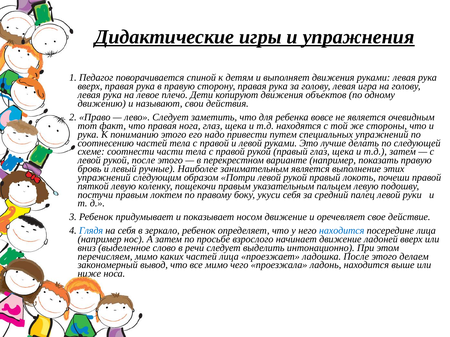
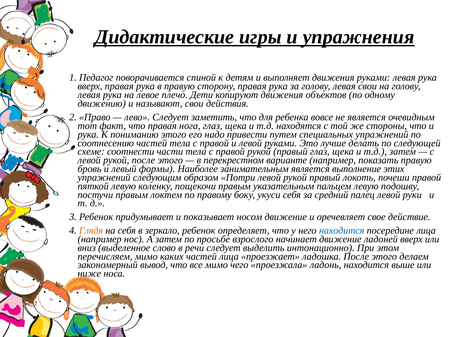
левая игра: игра -> свои
ручные: ручные -> формы
Глядя colour: blue -> orange
